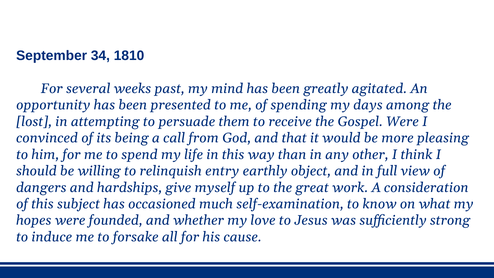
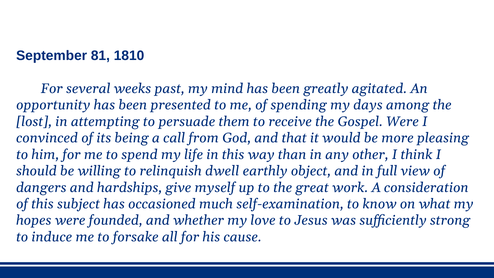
34: 34 -> 81
entry: entry -> dwell
